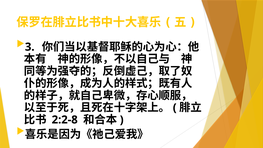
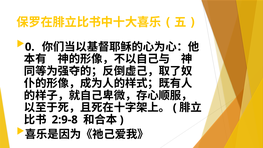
3: 3 -> 0
2:2-8: 2:2-8 -> 2:9-8
